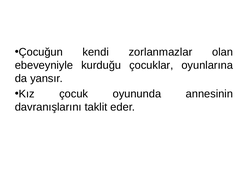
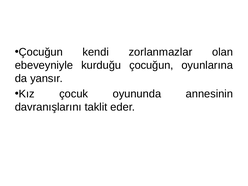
kurduğu çocuklar: çocuklar -> çocuğun
